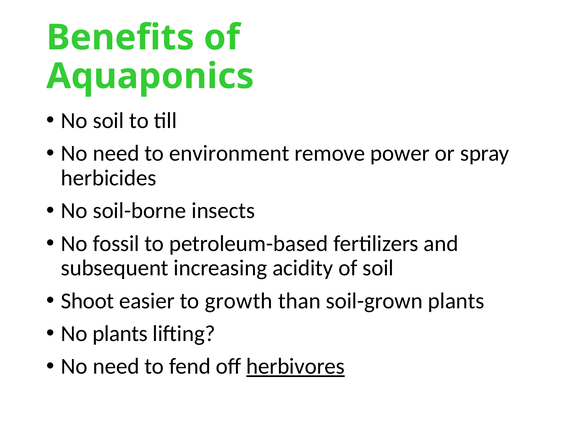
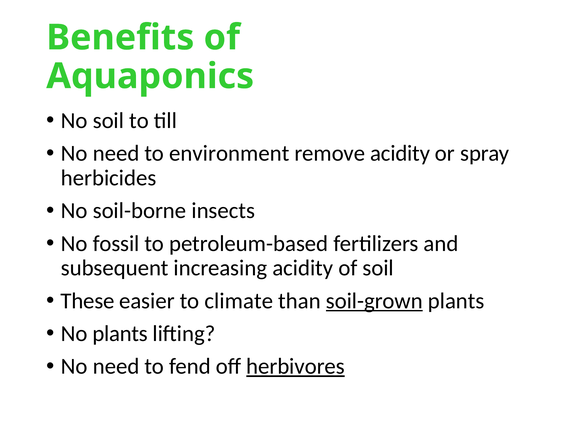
remove power: power -> acidity
Shoot: Shoot -> These
growth: growth -> climate
soil-grown underline: none -> present
